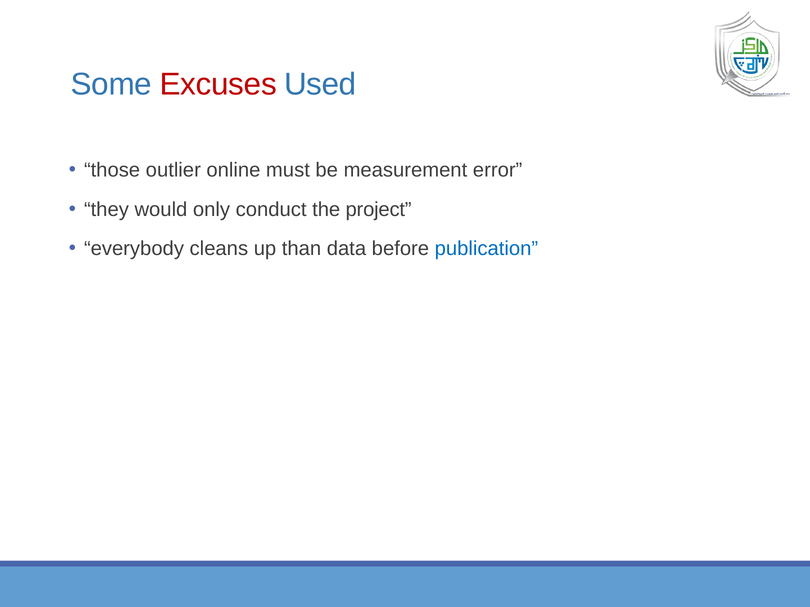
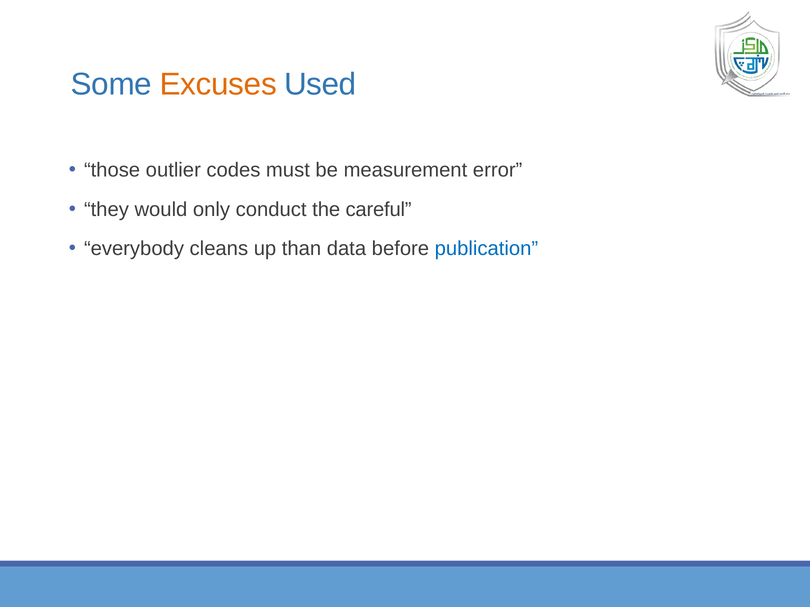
Excuses colour: red -> orange
online: online -> codes
project: project -> careful
